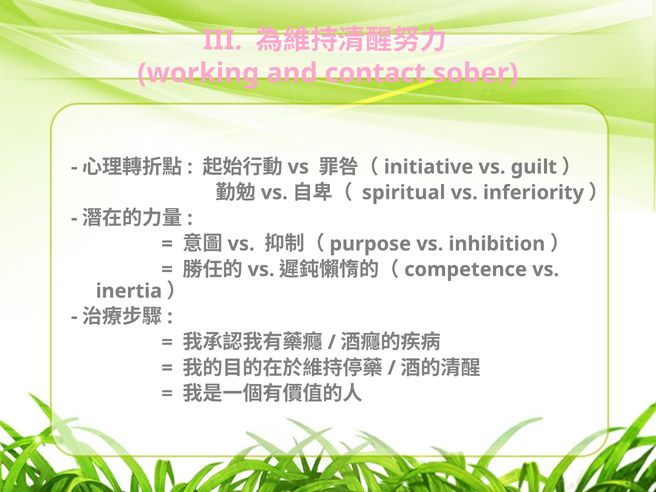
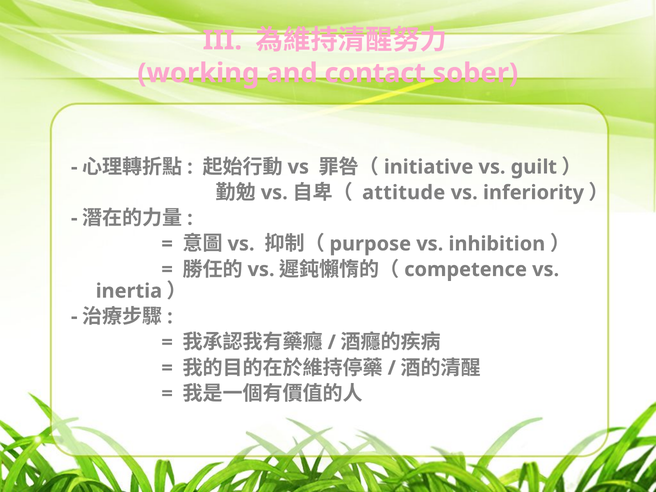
spiritual: spiritual -> attitude
